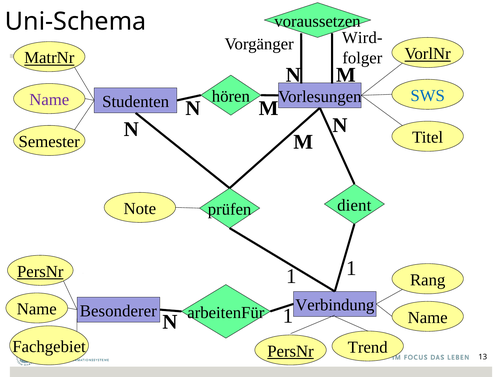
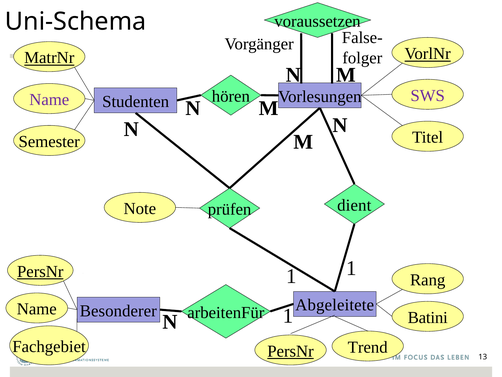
Wird-: Wird- -> False-
SWS colour: blue -> purple
Verbindung: Verbindung -> Abgeleitete
Name at (428, 317): Name -> Batini
